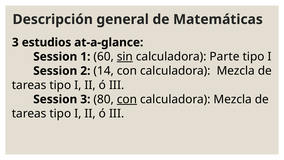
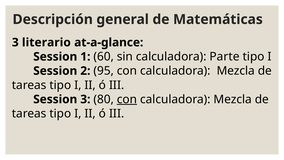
estudios: estudios -> literario
sin underline: present -> none
14: 14 -> 95
